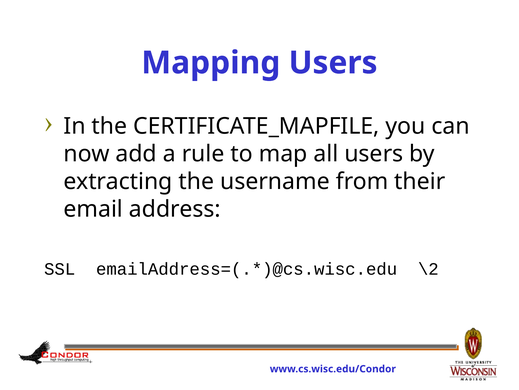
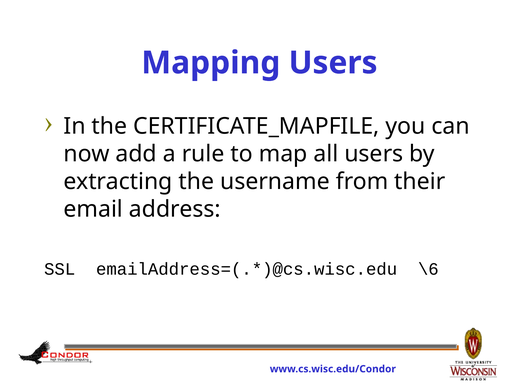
\2: \2 -> \6
